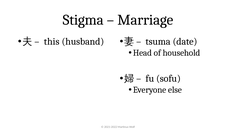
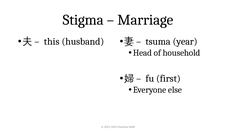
date: date -> year
sofu: sofu -> first
